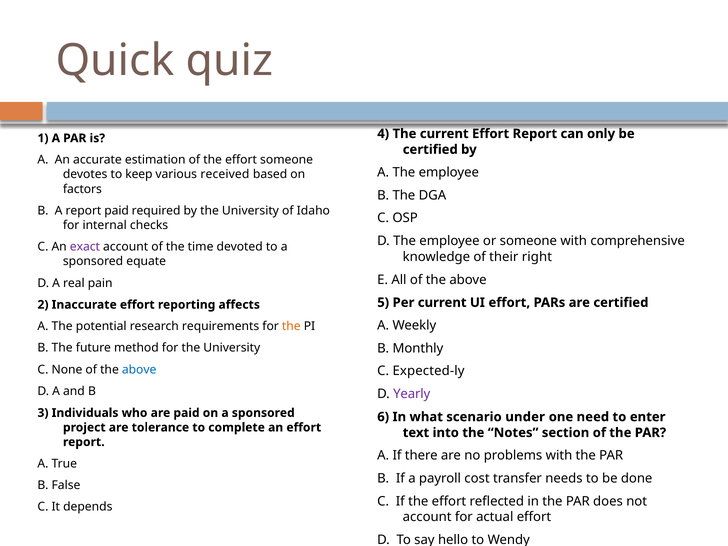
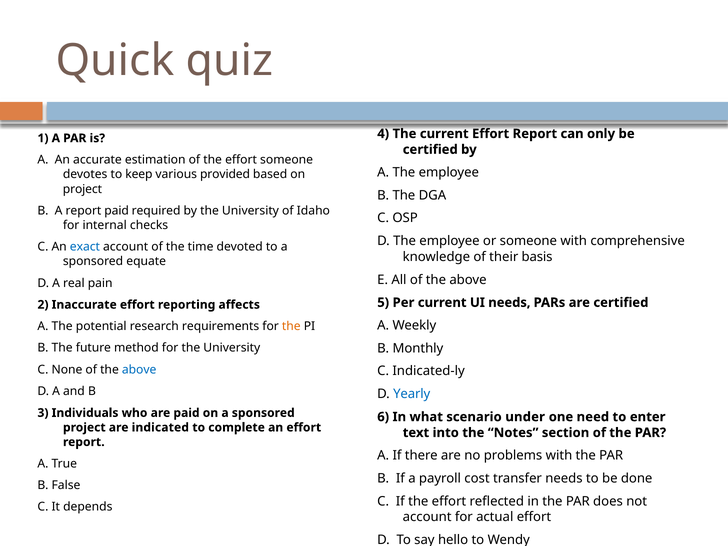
received: received -> provided
factors at (82, 189): factors -> project
exact colour: purple -> blue
right: right -> basis
UI effort: effort -> needs
Expected-ly: Expected-ly -> Indicated-ly
Yearly colour: purple -> blue
tolerance: tolerance -> indicated
